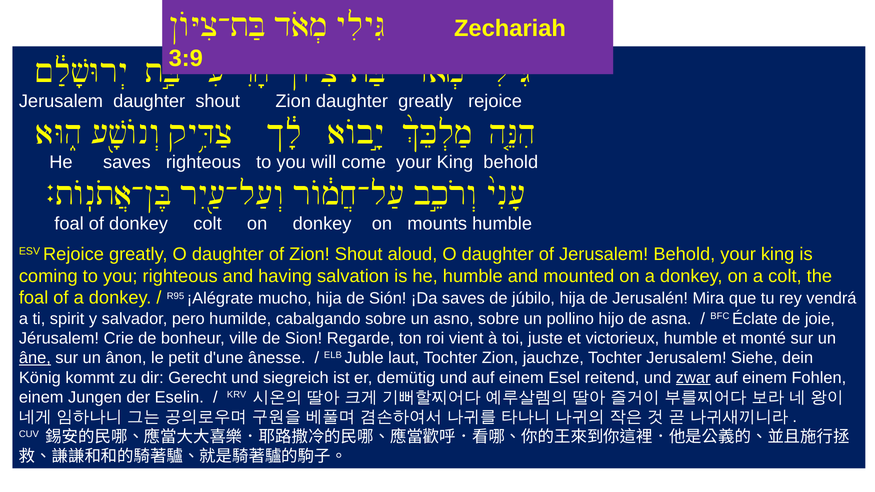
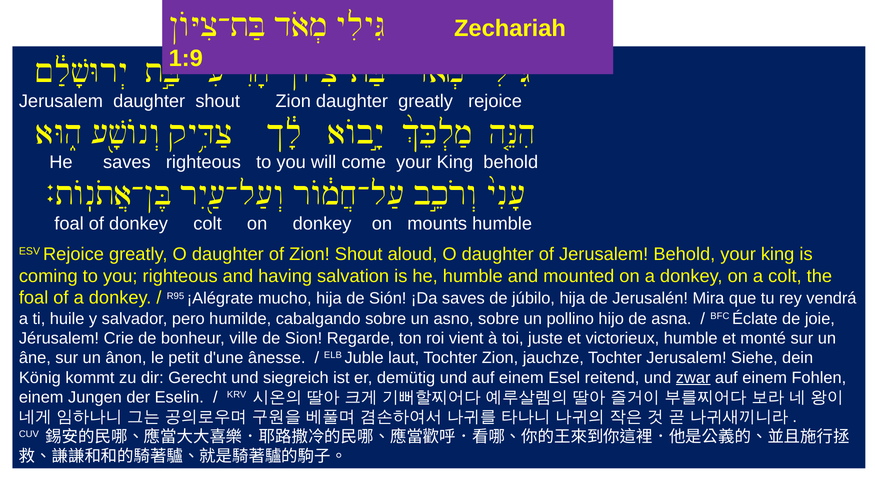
3:9: 3:9 -> 1:9
spirit: spirit -> huile
âne underline: present -> none
